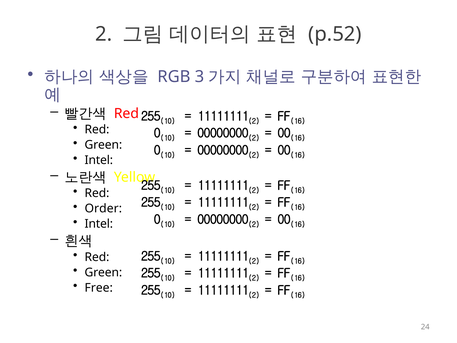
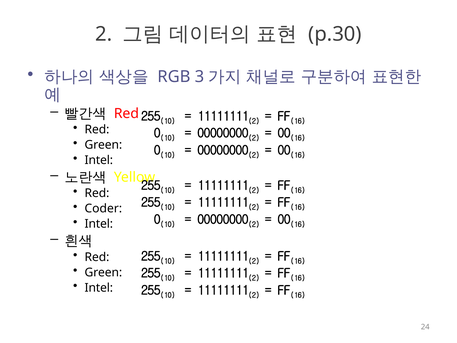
p.52: p.52 -> p.30
Order: Order -> Coder
Free at (99, 287): Free -> Intel
